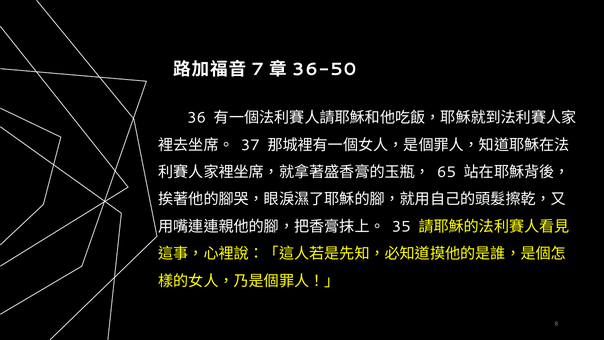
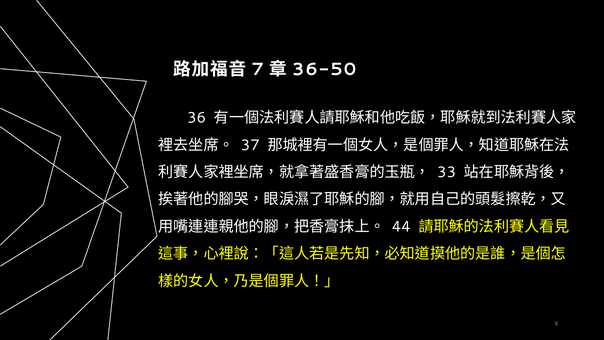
65: 65 -> 33
35: 35 -> 44
